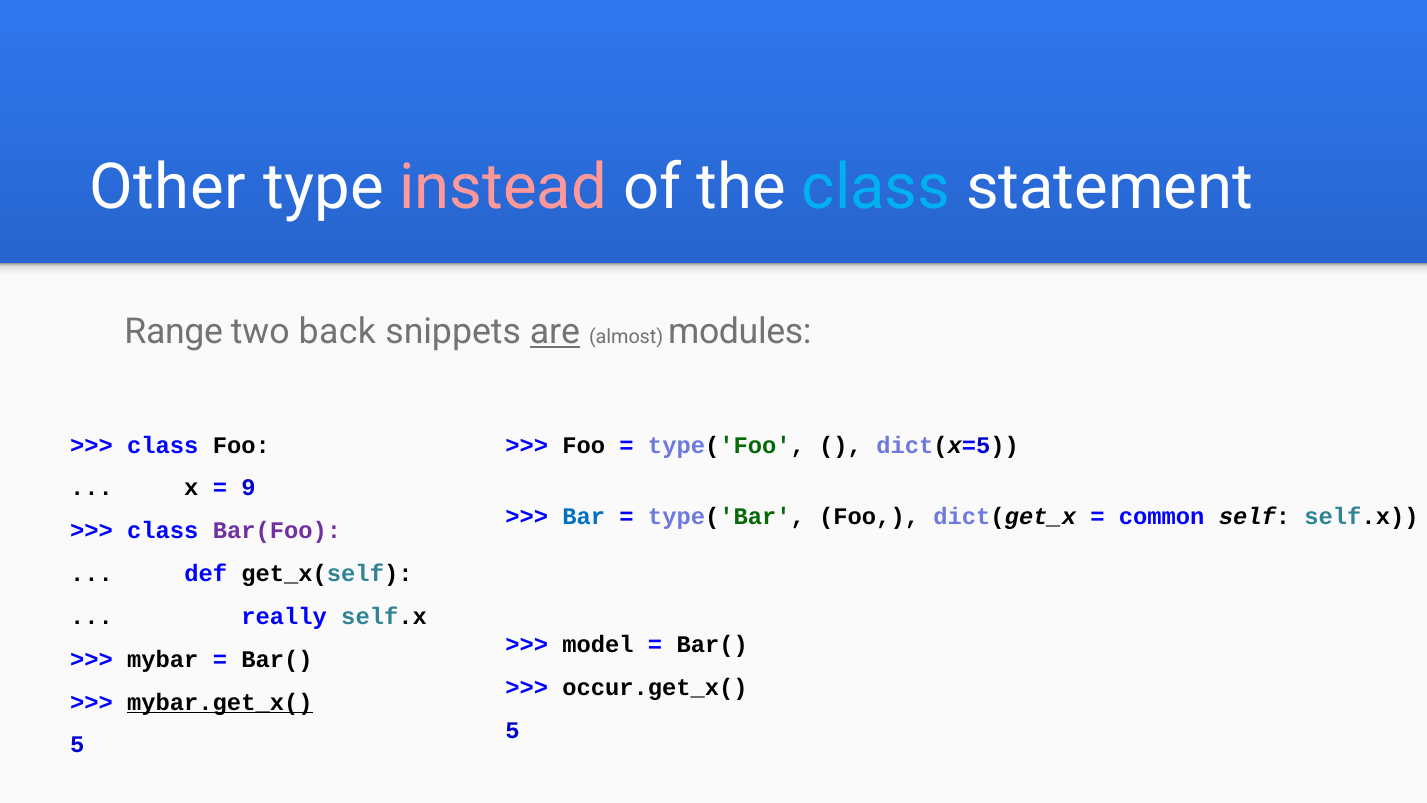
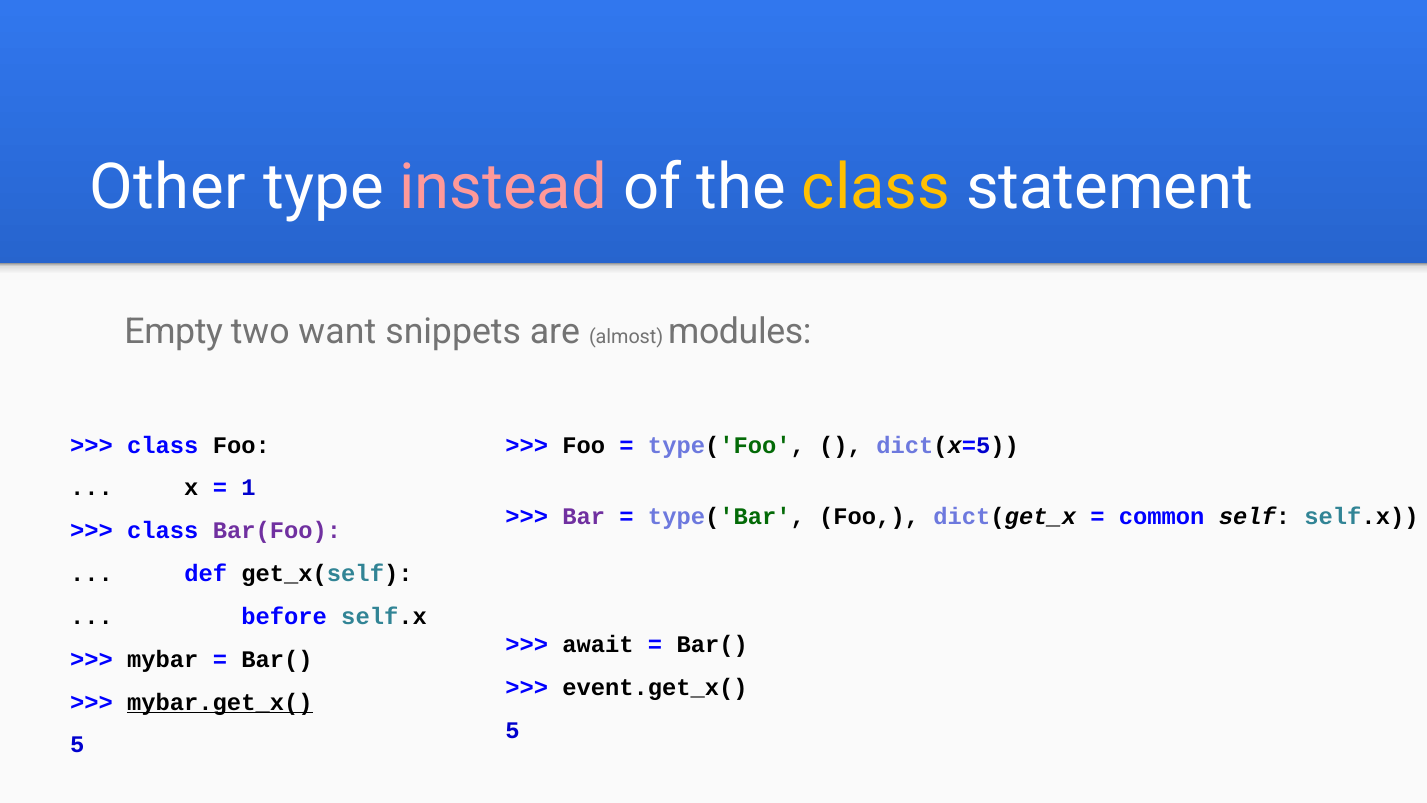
class at (876, 187) colour: light blue -> yellow
Range: Range -> Empty
back: back -> want
are underline: present -> none
9: 9 -> 1
Bar colour: blue -> purple
really: really -> before
model: model -> await
occur.get_x(: occur.get_x( -> event.get_x(
